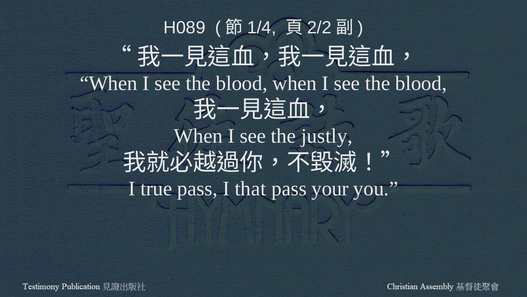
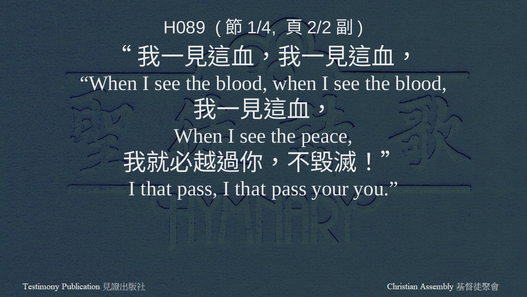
justly: justly -> peace
true at (156, 189): true -> that
